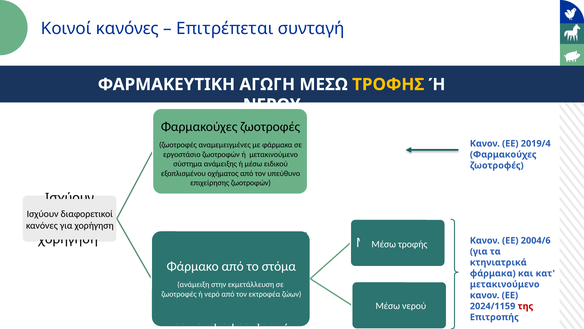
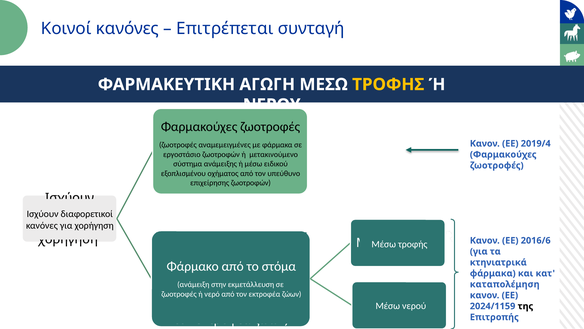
2004/6: 2004/6 -> 2016/6
μετακινούμενο at (505, 284): μετακινούμενο -> καταπολέμηση
της colour: red -> black
